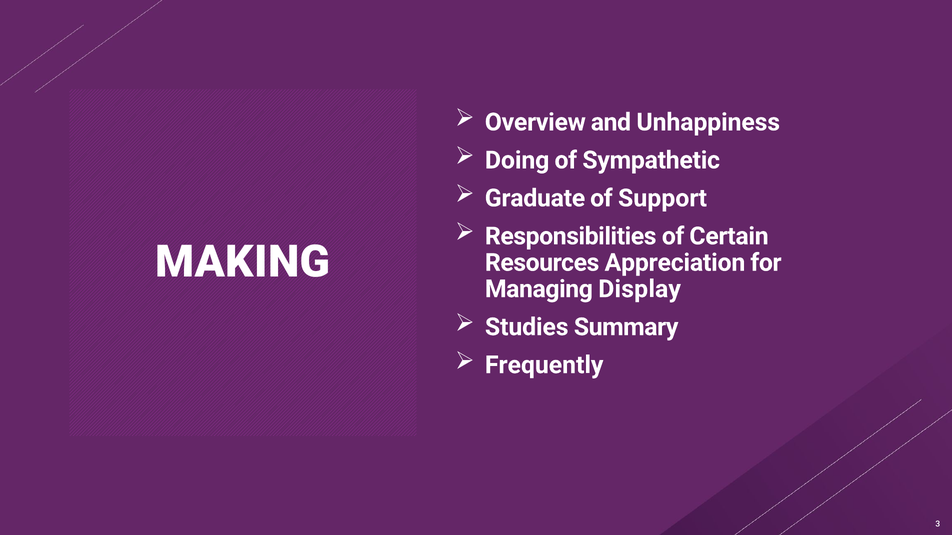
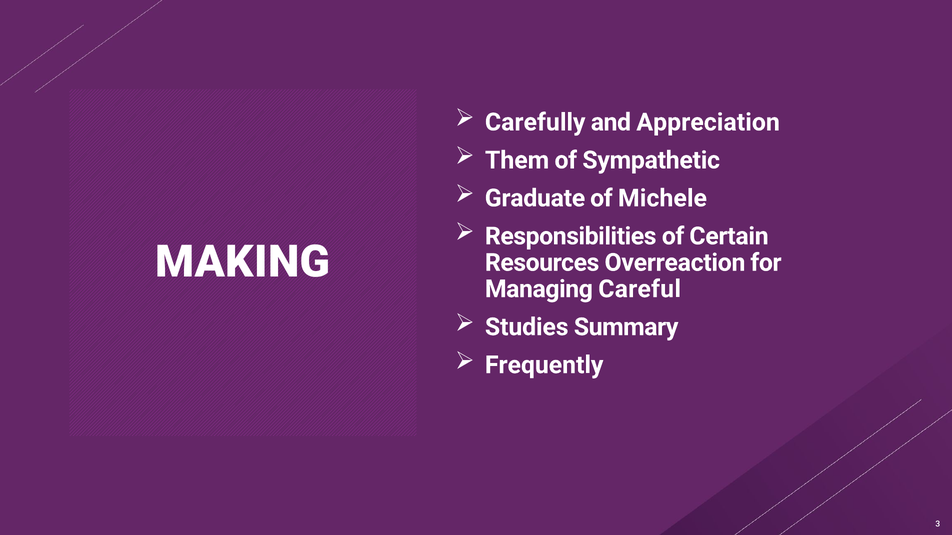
Overview: Overview -> Carefully
Unhappiness: Unhappiness -> Appreciation
Doing: Doing -> Them
Support: Support -> Michele
Appreciation: Appreciation -> Overreaction
Display: Display -> Careful
